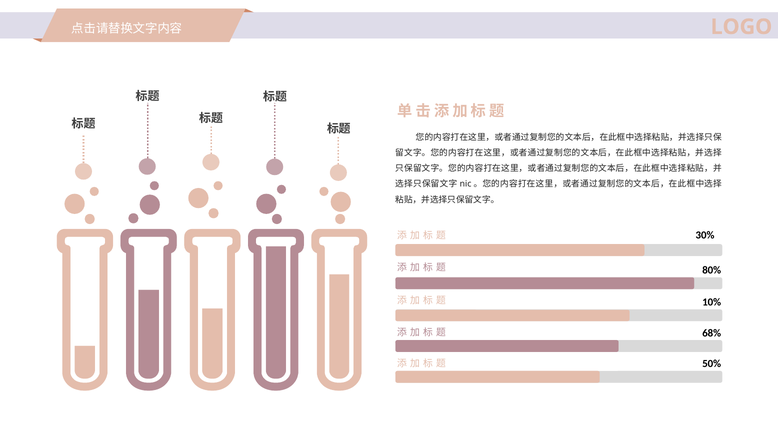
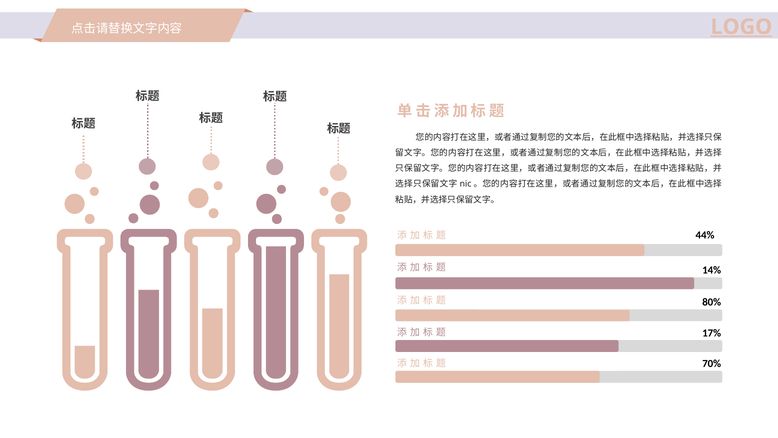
LOGO underline: none -> present
30%: 30% -> 44%
80%: 80% -> 14%
10%: 10% -> 80%
68%: 68% -> 17%
50%: 50% -> 70%
